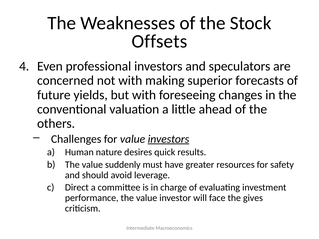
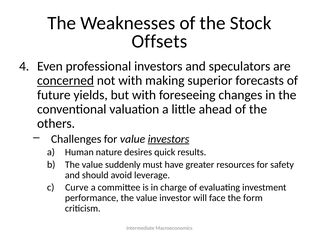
concerned underline: none -> present
Direct: Direct -> Curve
gives: gives -> form
